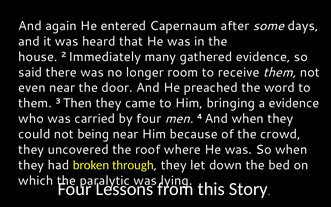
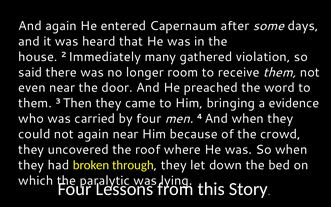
gathered evidence: evidence -> violation
not being: being -> again
